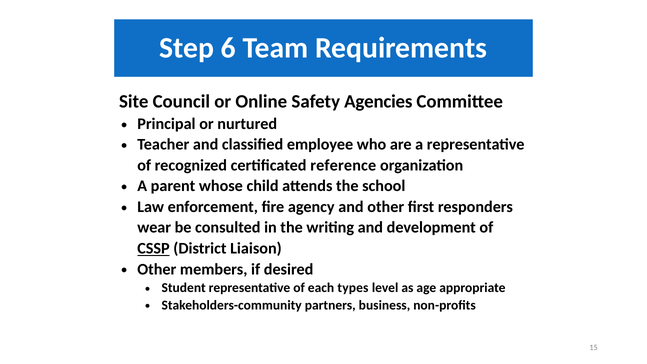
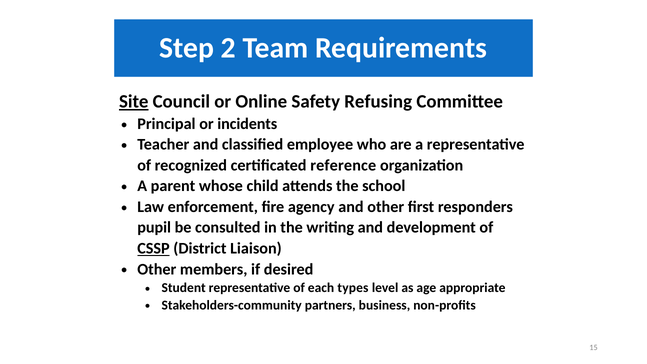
6: 6 -> 2
Site underline: none -> present
Agencies: Agencies -> Refusing
nurtured: nurtured -> incidents
wear: wear -> pupil
